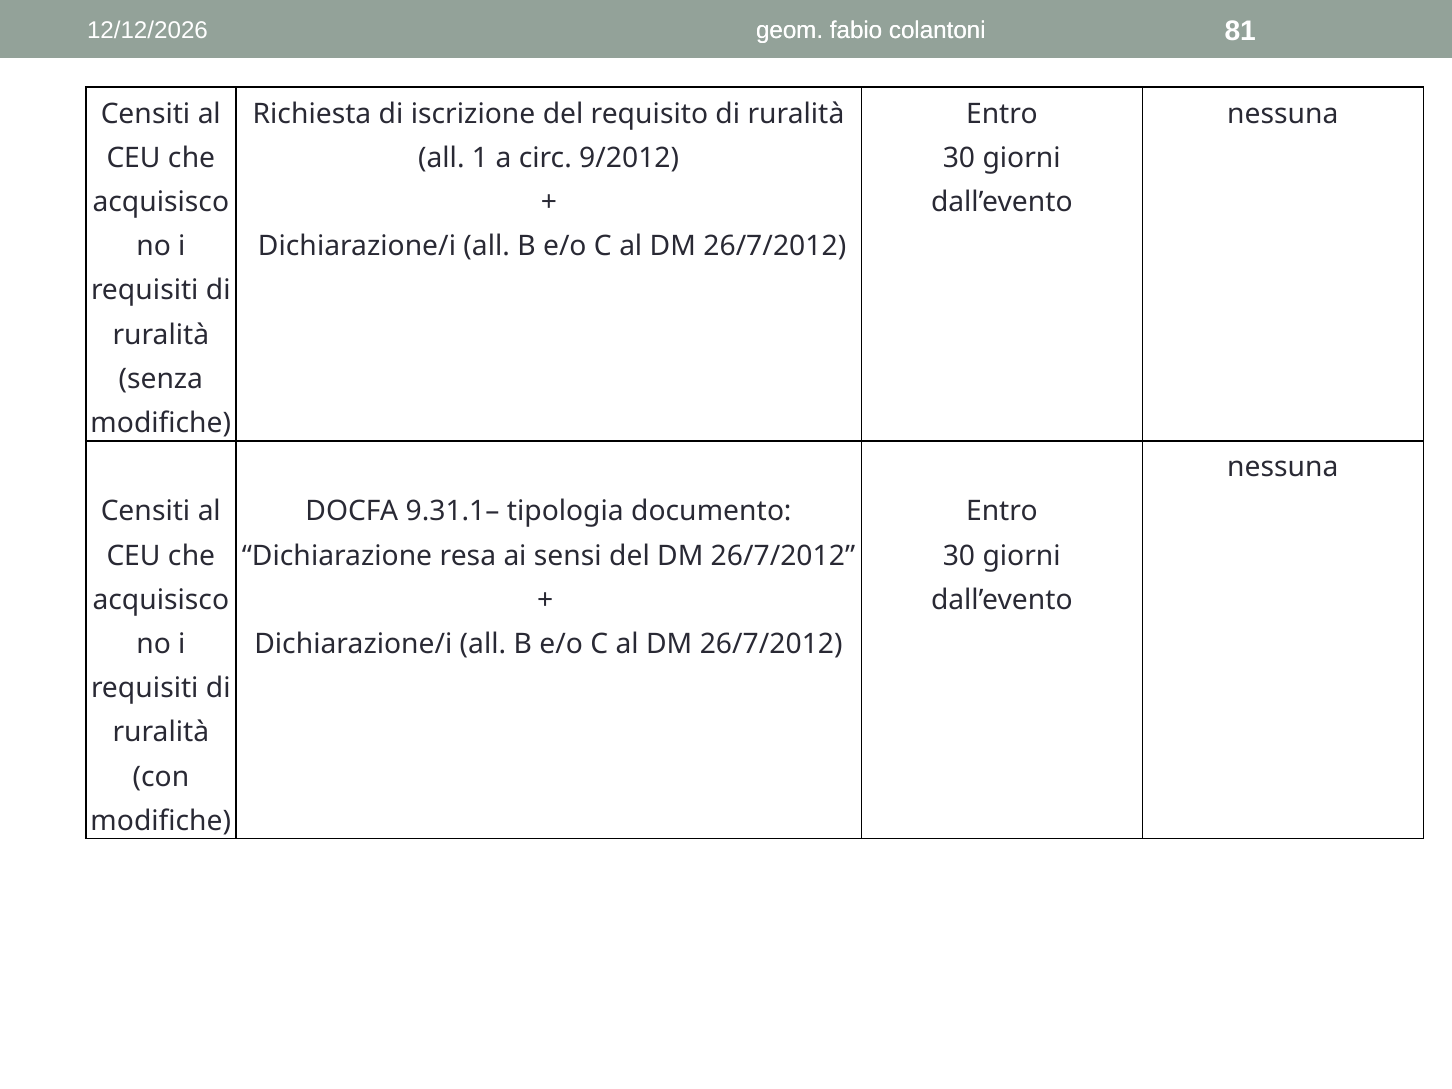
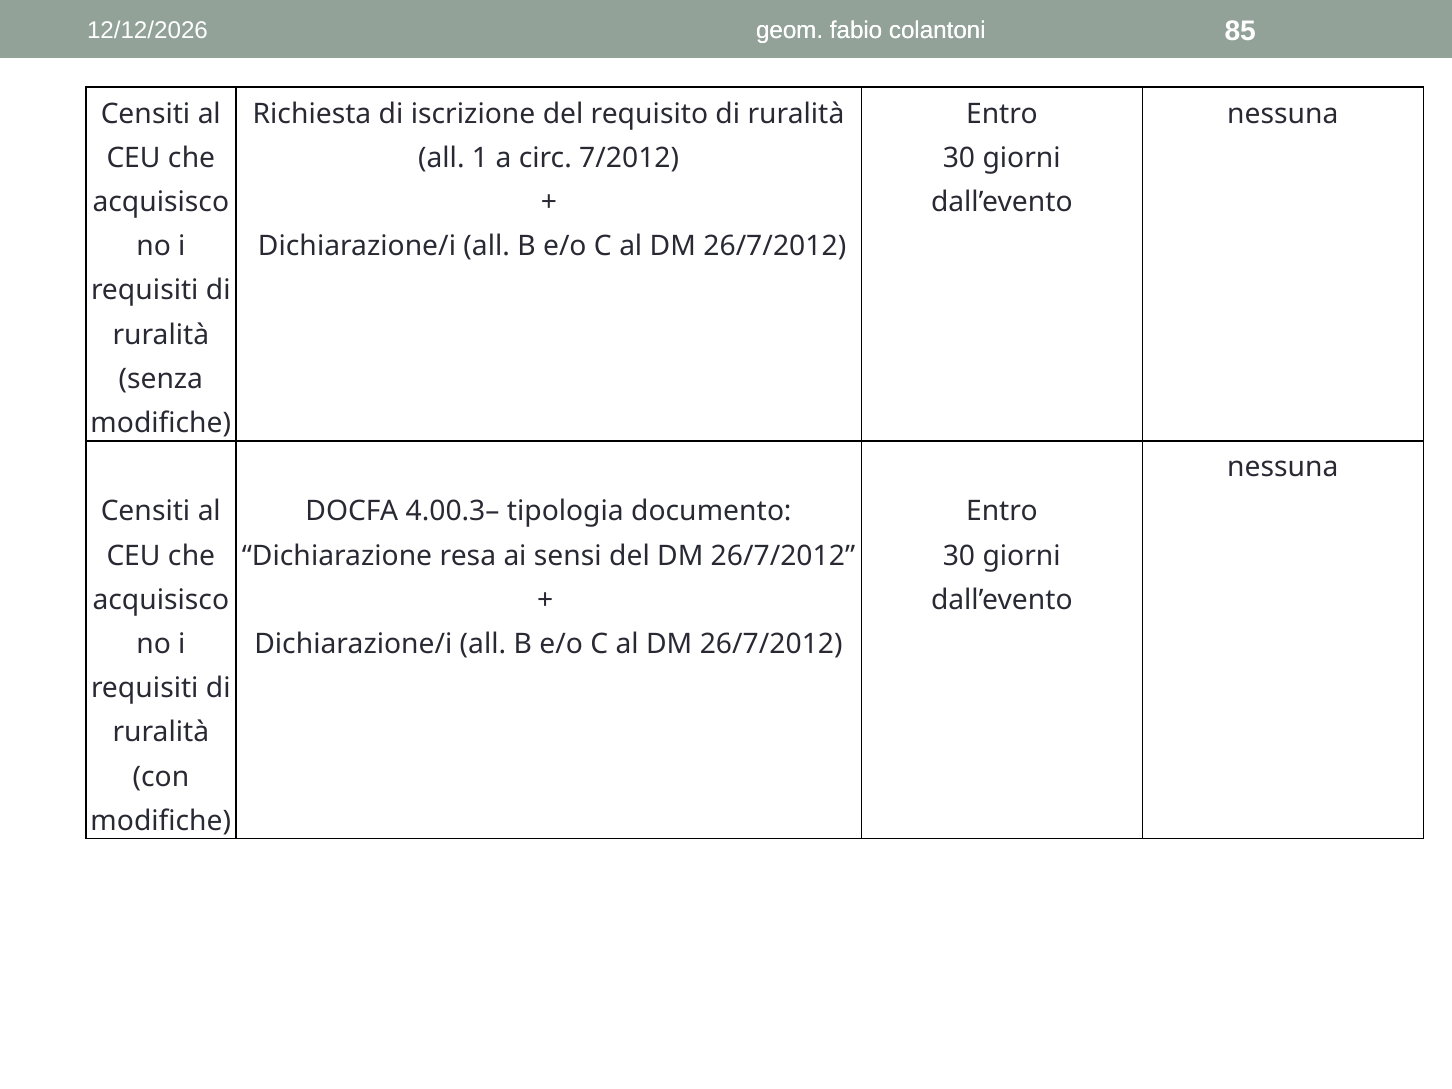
81: 81 -> 85
9/2012: 9/2012 -> 7/2012
9.31.1–: 9.31.1– -> 4.00.3–
